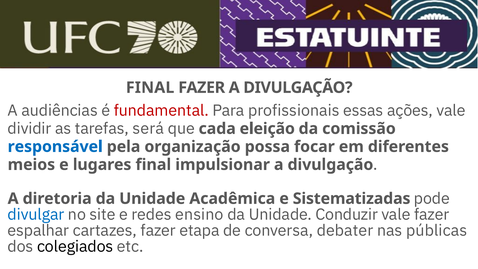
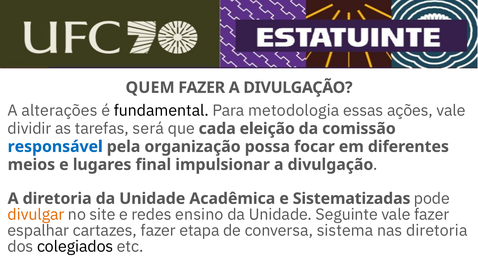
FINAL at (150, 88): FINAL -> QUEM
audiências: audiências -> alterações
fundamental colour: red -> black
profissionais: profissionais -> metodologia
divulgar colour: blue -> orange
Conduzir: Conduzir -> Seguinte
debater: debater -> sistema
nas públicas: públicas -> diretoria
